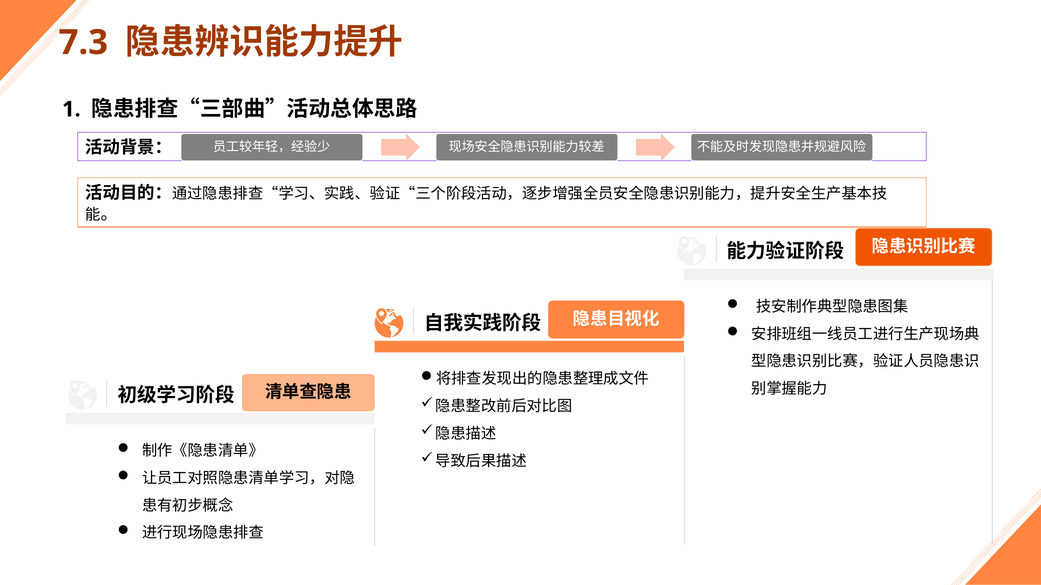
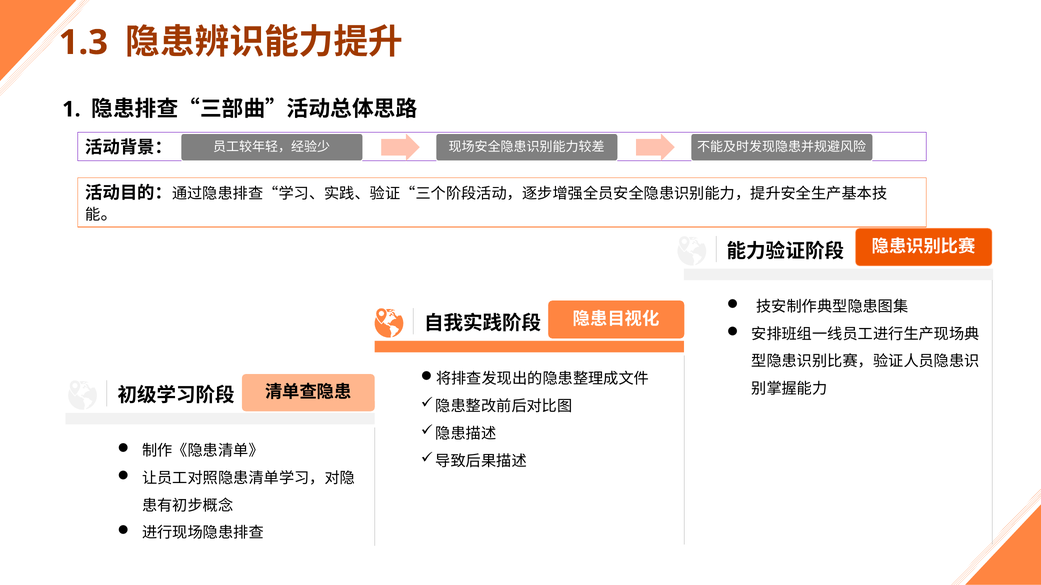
7.3: 7.3 -> 1.3
